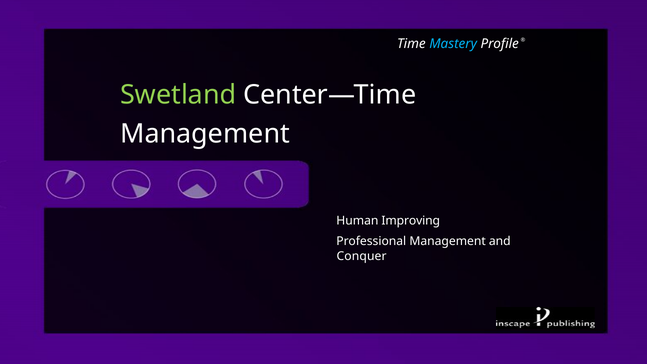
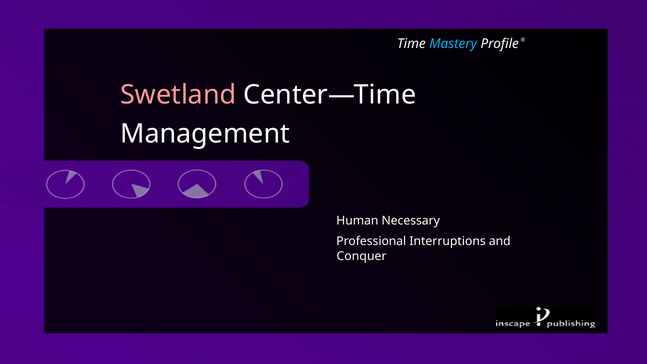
Swetland colour: light green -> pink
Improving: Improving -> Necessary
Professional Management: Management -> Interruptions
